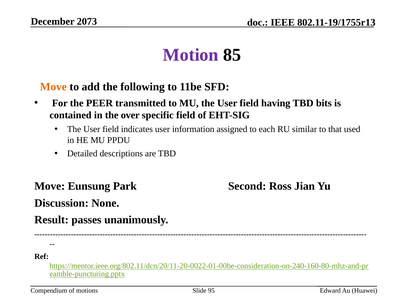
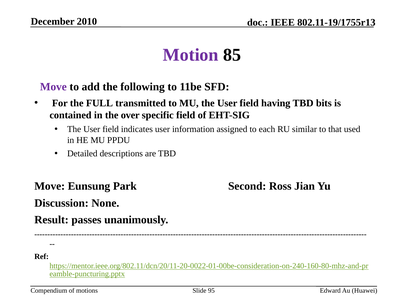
2073: 2073 -> 2010
Move at (53, 87) colour: orange -> purple
PEER: PEER -> FULL
